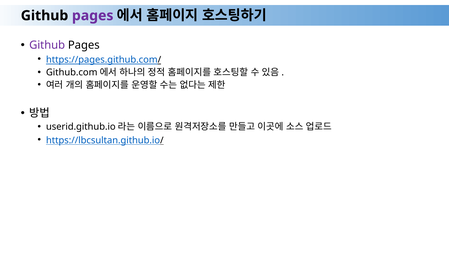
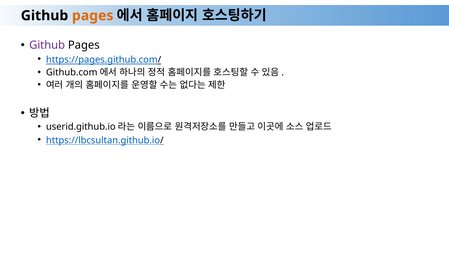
pages at (93, 16) colour: purple -> orange
